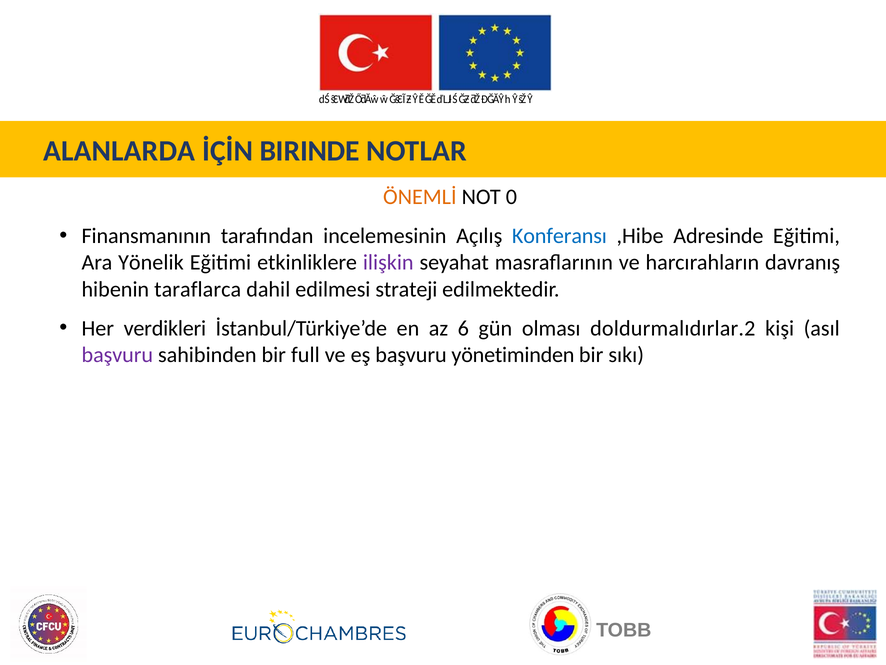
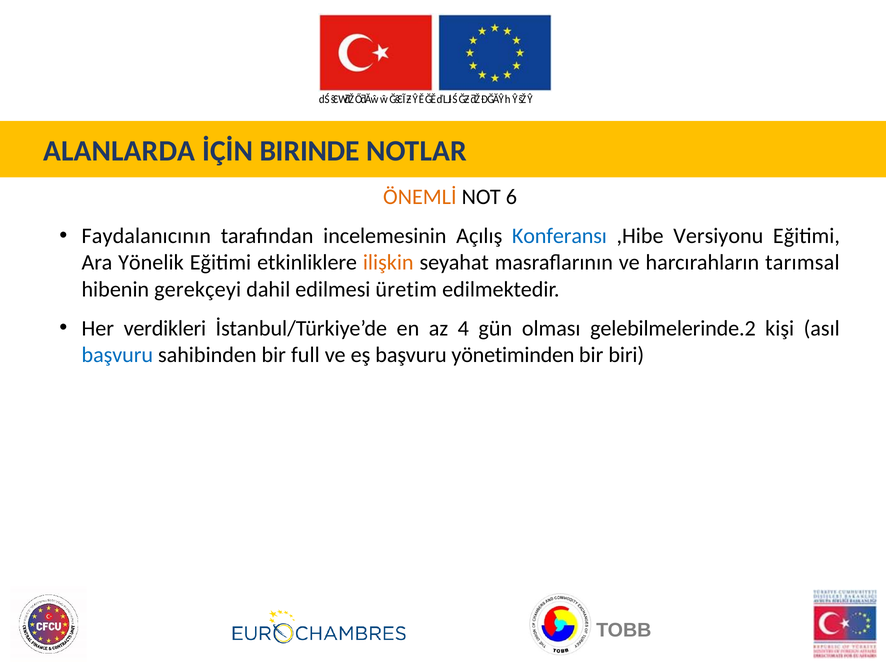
0: 0 -> 6
Finansmanının: Finansmanının -> Faydalanıcının
Adresinde: Adresinde -> Versiyonu
ilişkin colour: purple -> orange
davranış: davranış -> tarımsal
taraflarca: taraflarca -> gerekçeyi
strateji: strateji -> üretim
6: 6 -> 4
doldurmalıdırlar.2: doldurmalıdırlar.2 -> gelebilmelerinde.2
başvuru at (117, 355) colour: purple -> blue
sıkı: sıkı -> biri
